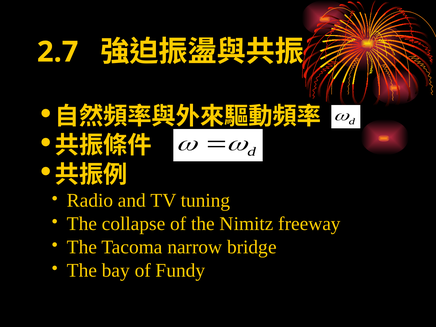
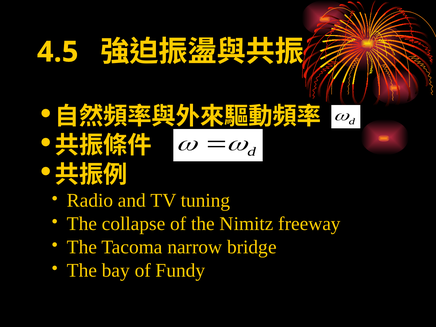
2.7: 2.7 -> 4.5
